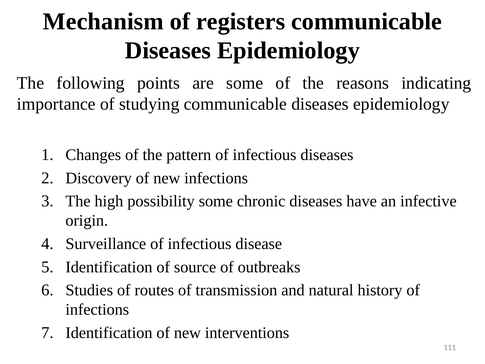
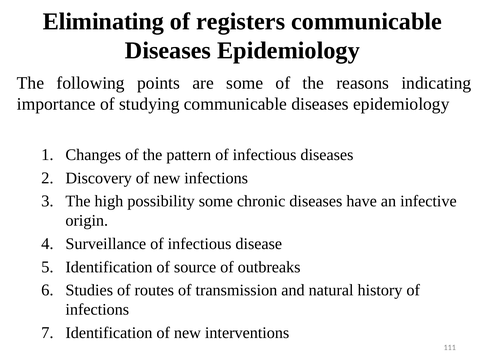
Mechanism: Mechanism -> Eliminating
